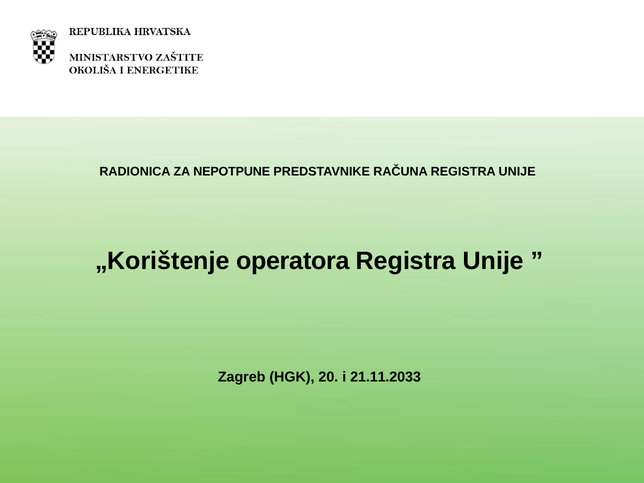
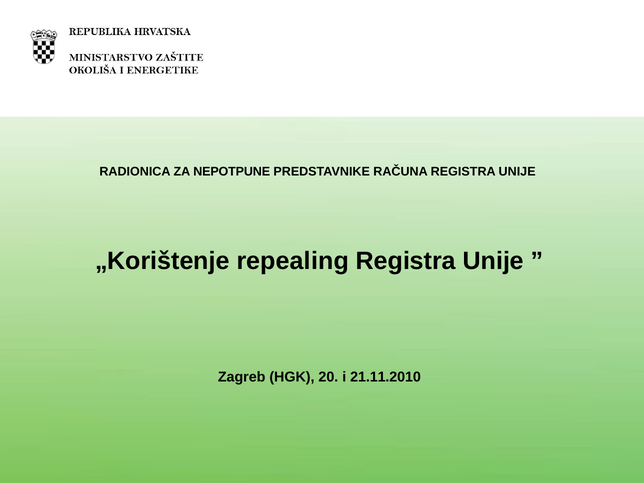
operatora: operatora -> repealing
21.11.2033: 21.11.2033 -> 21.11.2010
